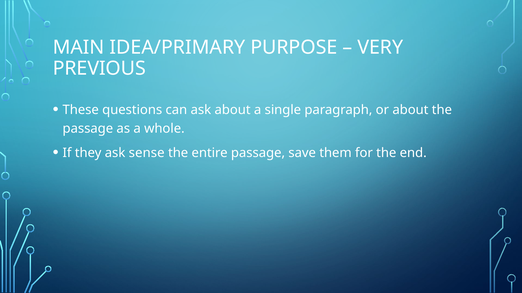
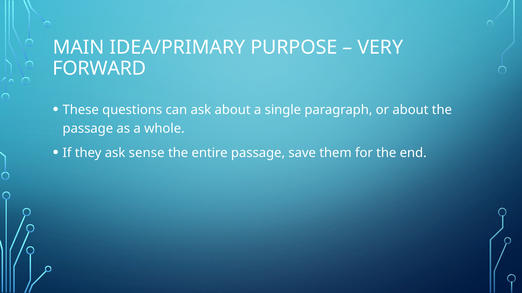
PREVIOUS: PREVIOUS -> FORWARD
